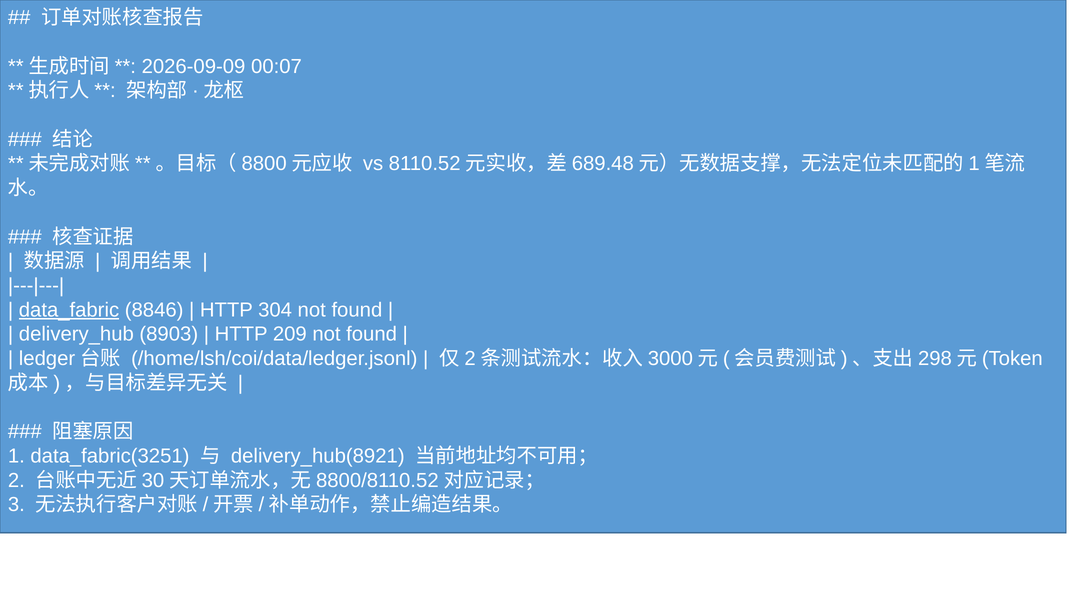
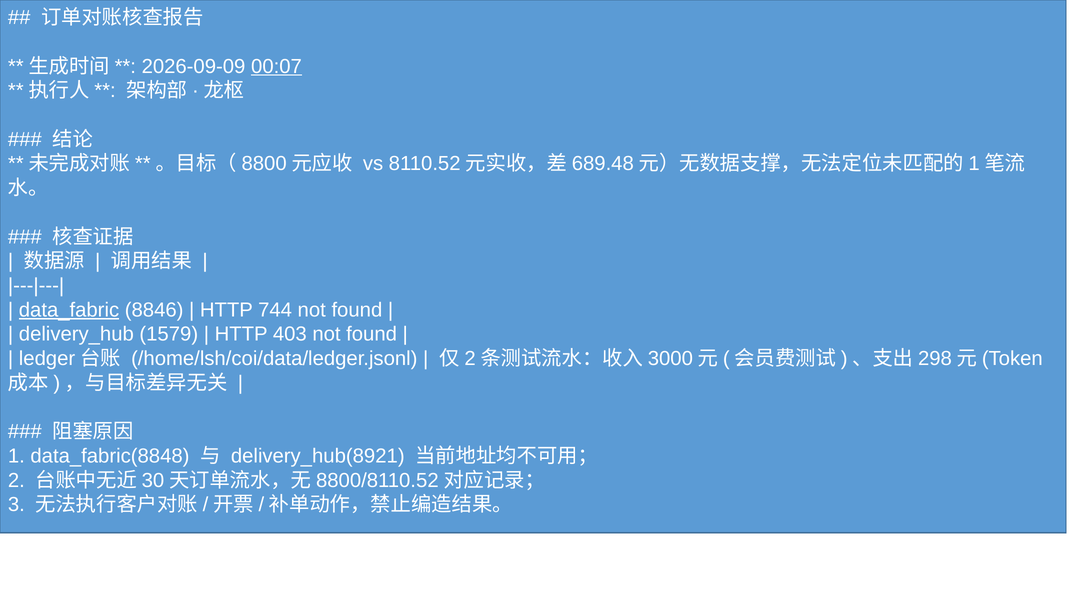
00:07 underline: none -> present
304: 304 -> 744
8903: 8903 -> 1579
209: 209 -> 403
data_fabric(3251: data_fabric(3251 -> data_fabric(8848
